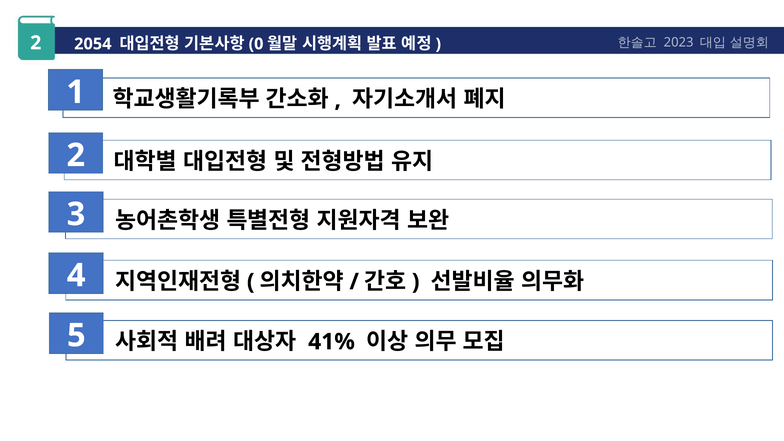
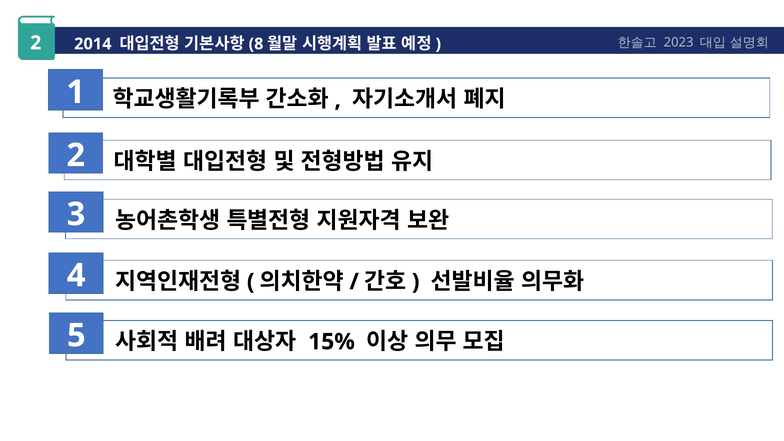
2054: 2054 -> 2014
0: 0 -> 8
41%: 41% -> 15%
